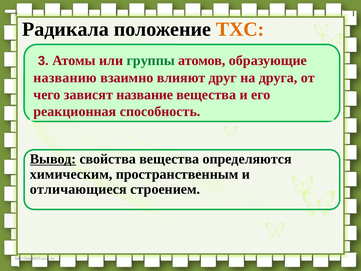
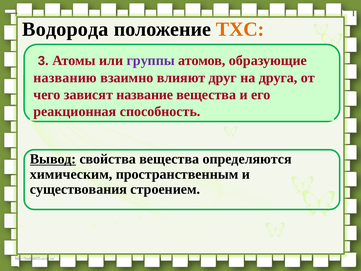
Радикала: Радикала -> Водорода
группы colour: green -> purple
отличающиеся: отличающиеся -> существования
